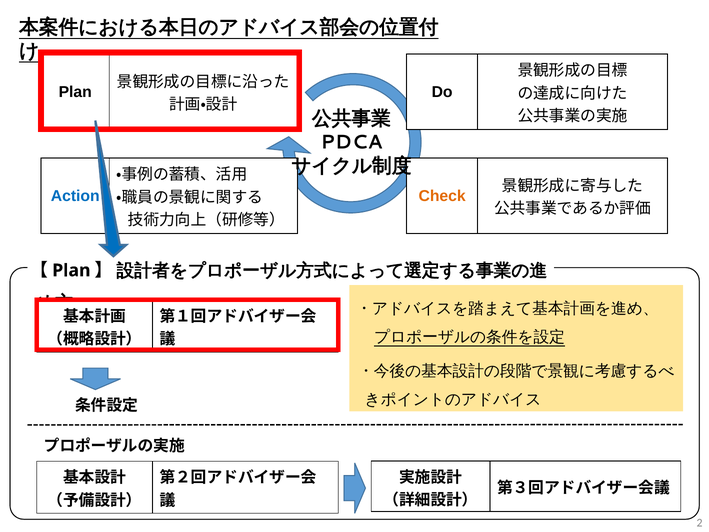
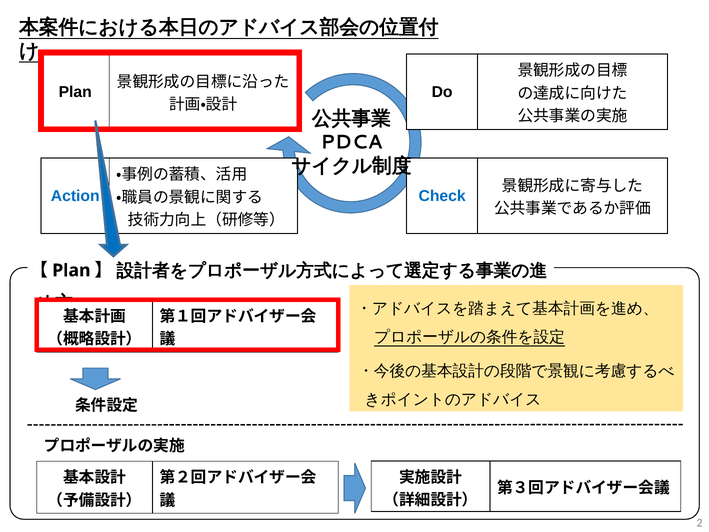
Check colour: orange -> blue
